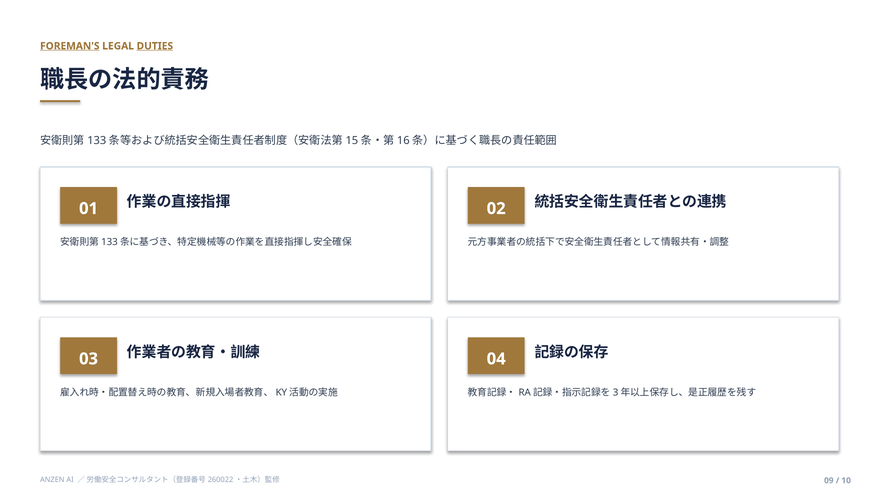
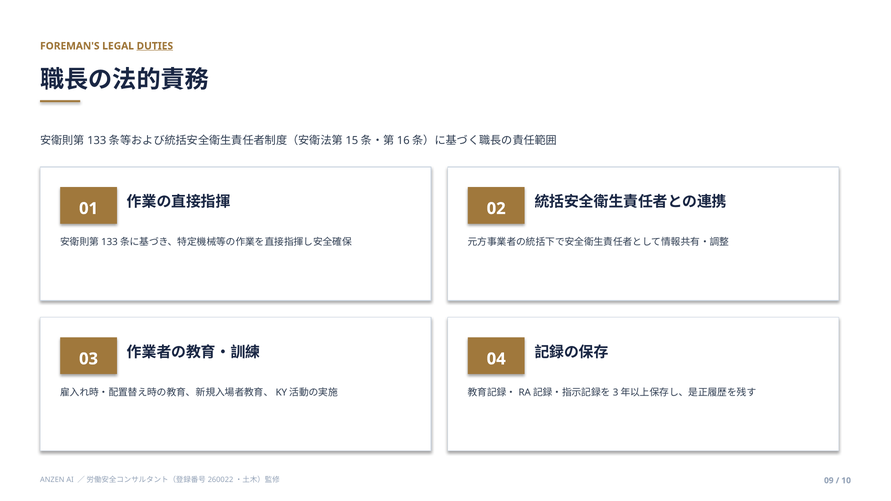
FOREMAN'S underline: present -> none
